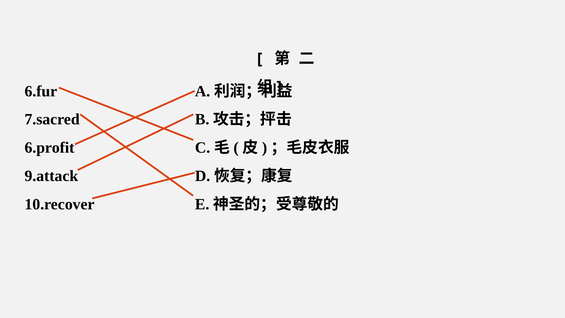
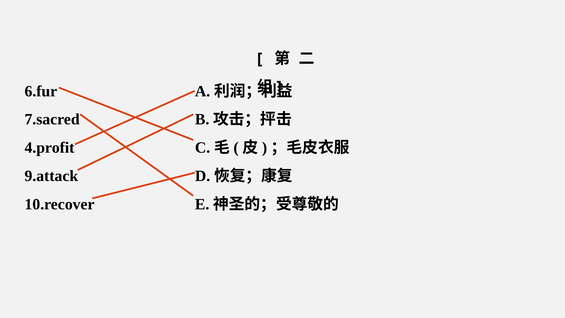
6.profit: 6.profit -> 4.profit
